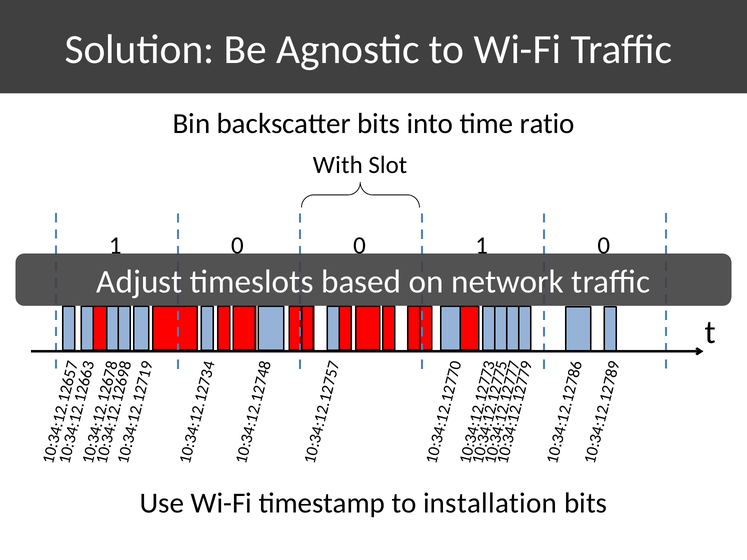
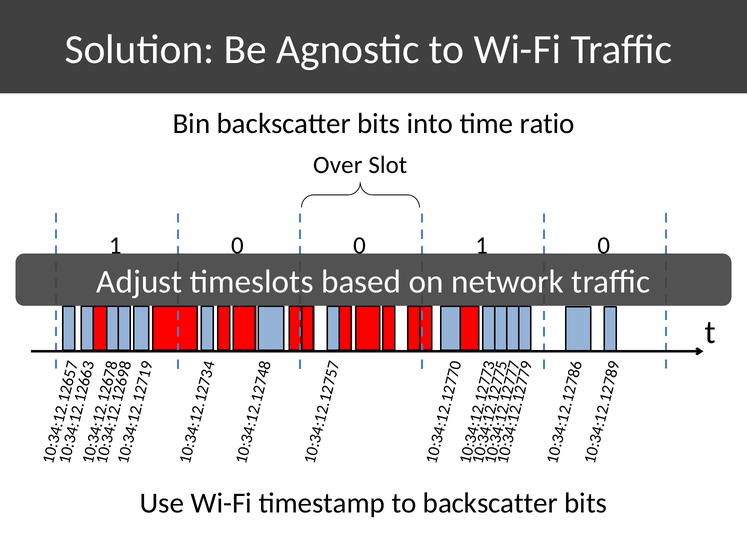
With: With -> Over
to installation: installation -> backscatter
